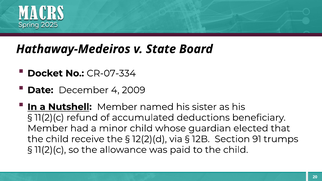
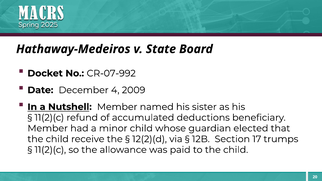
CR-07-334: CR-07-334 -> CR-07-992
91: 91 -> 17
